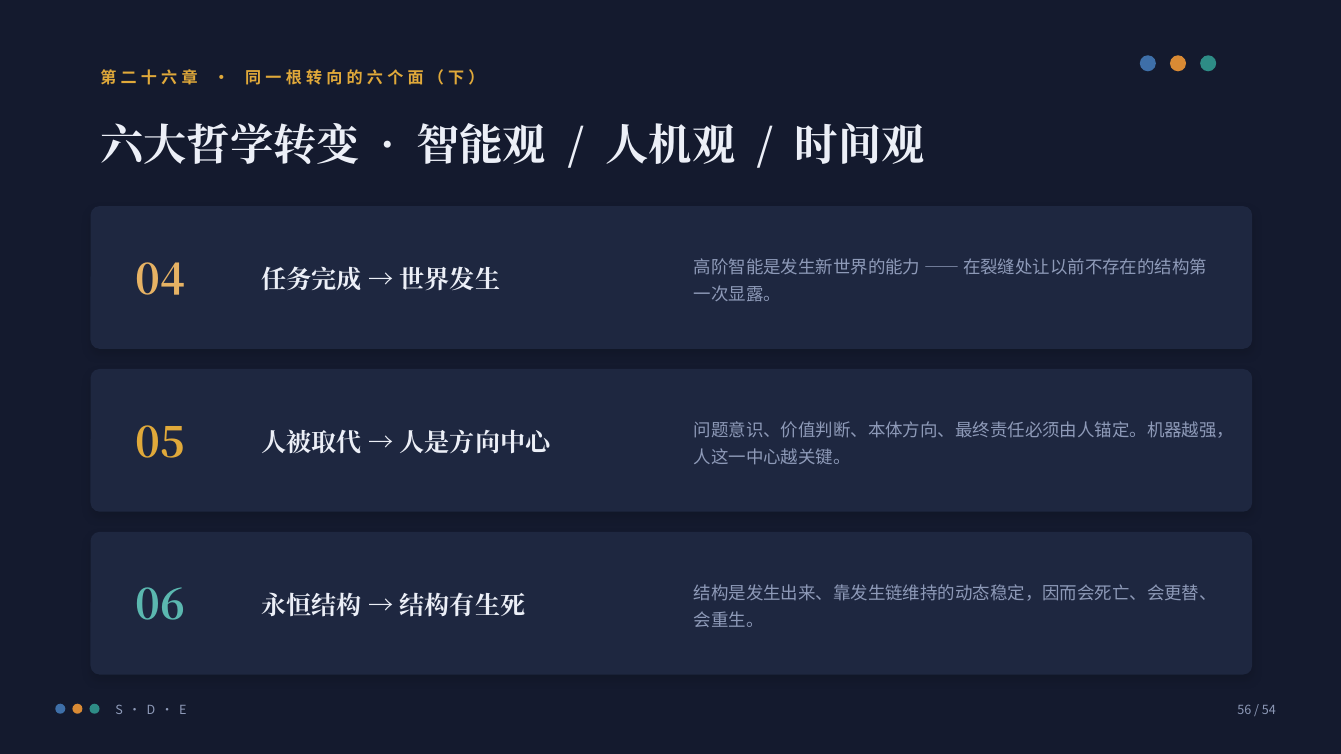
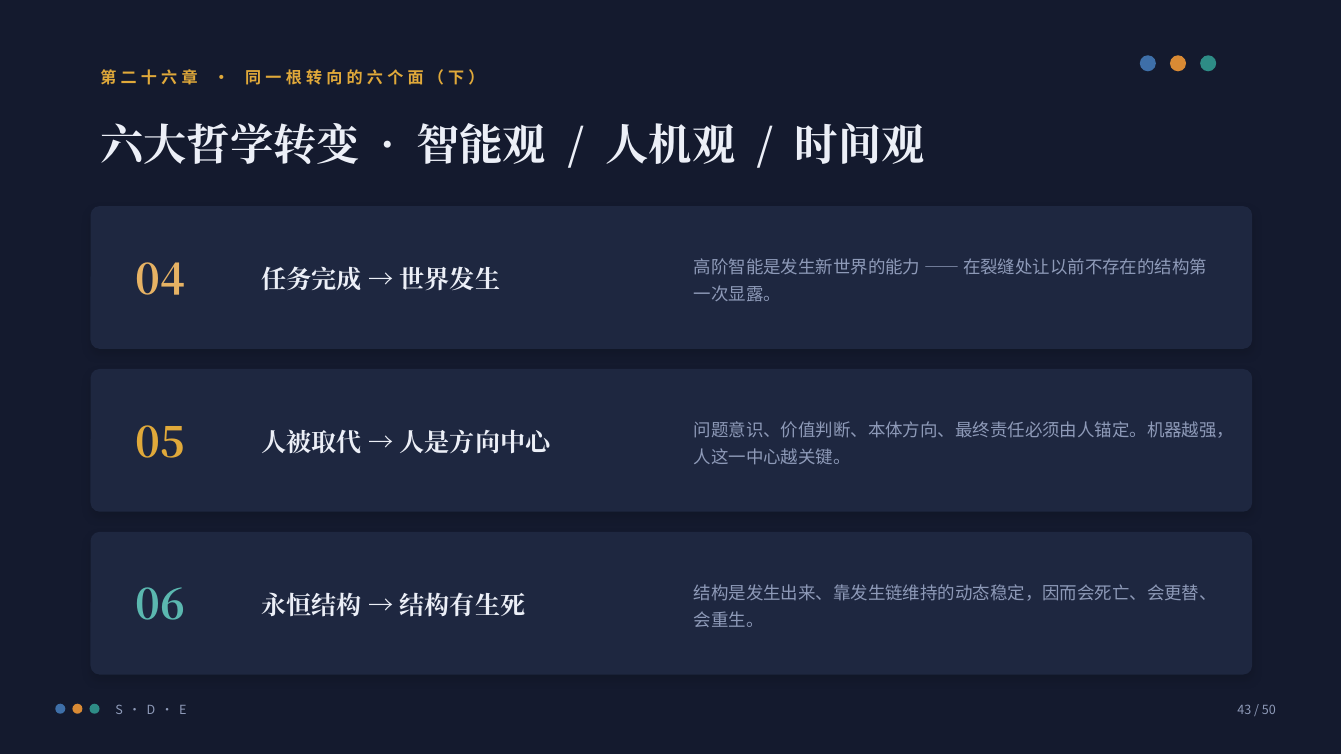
56: 56 -> 43
54: 54 -> 50
